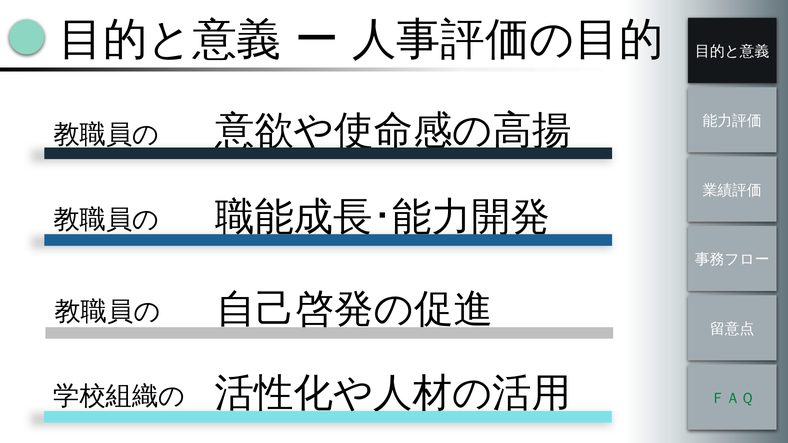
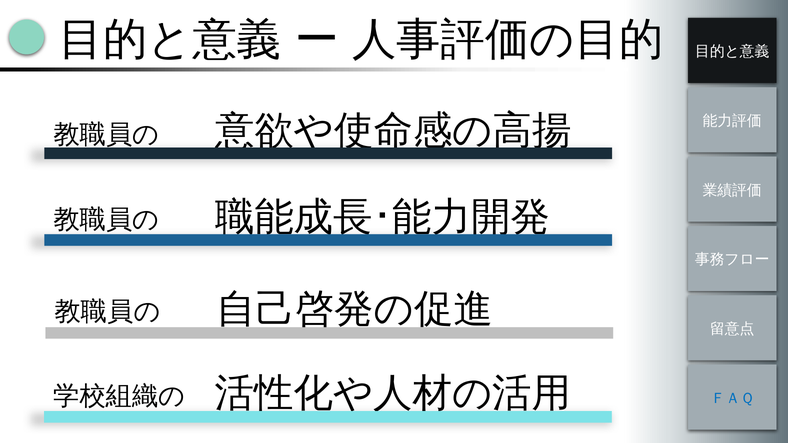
ＦＡＱ colour: green -> blue
